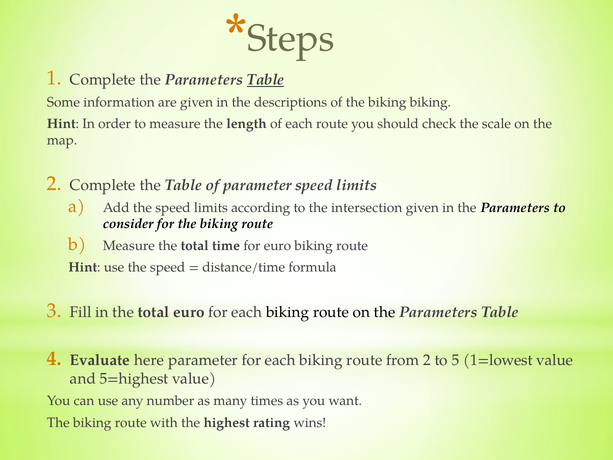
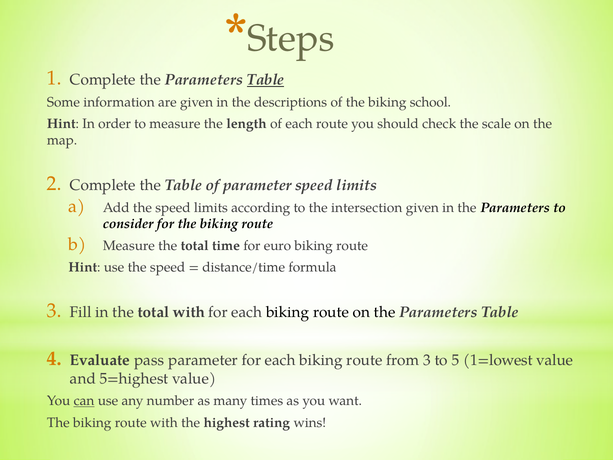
biking biking: biking -> school
total euro: euro -> with
here: here -> pass
from 2: 2 -> 3
can underline: none -> present
